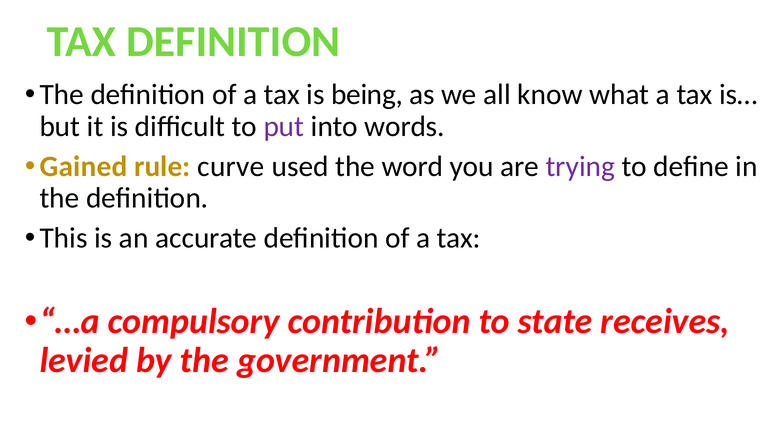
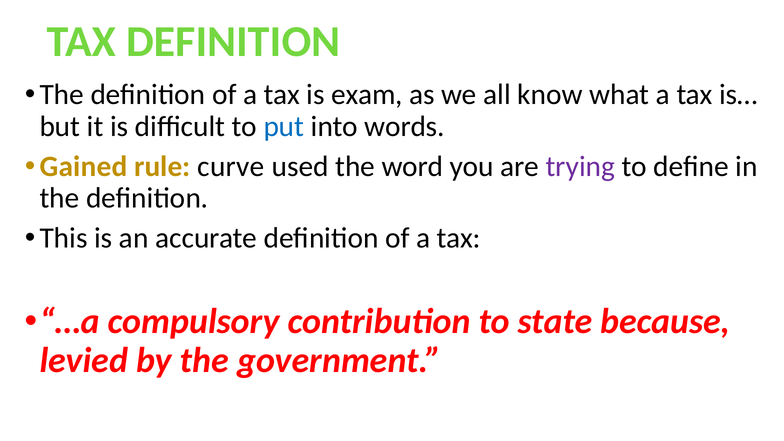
being: being -> exam
put colour: purple -> blue
receives: receives -> because
